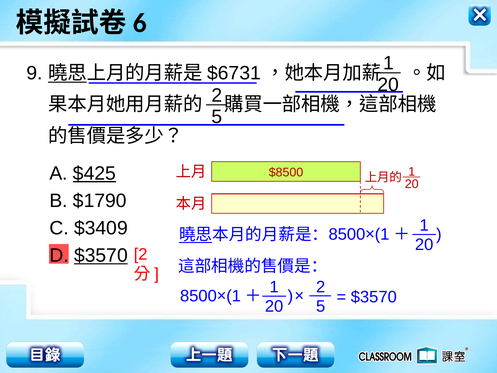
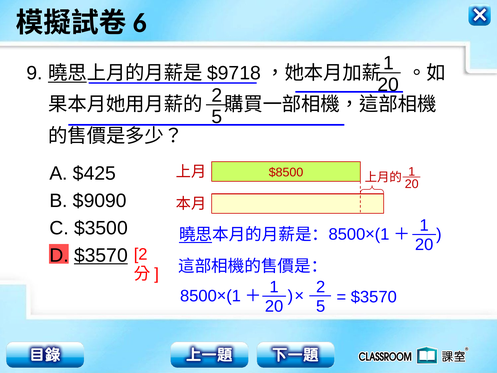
$6731: $6731 -> $9718
$425 underline: present -> none
$1790: $1790 -> $9090
$3409: $3409 -> $3500
